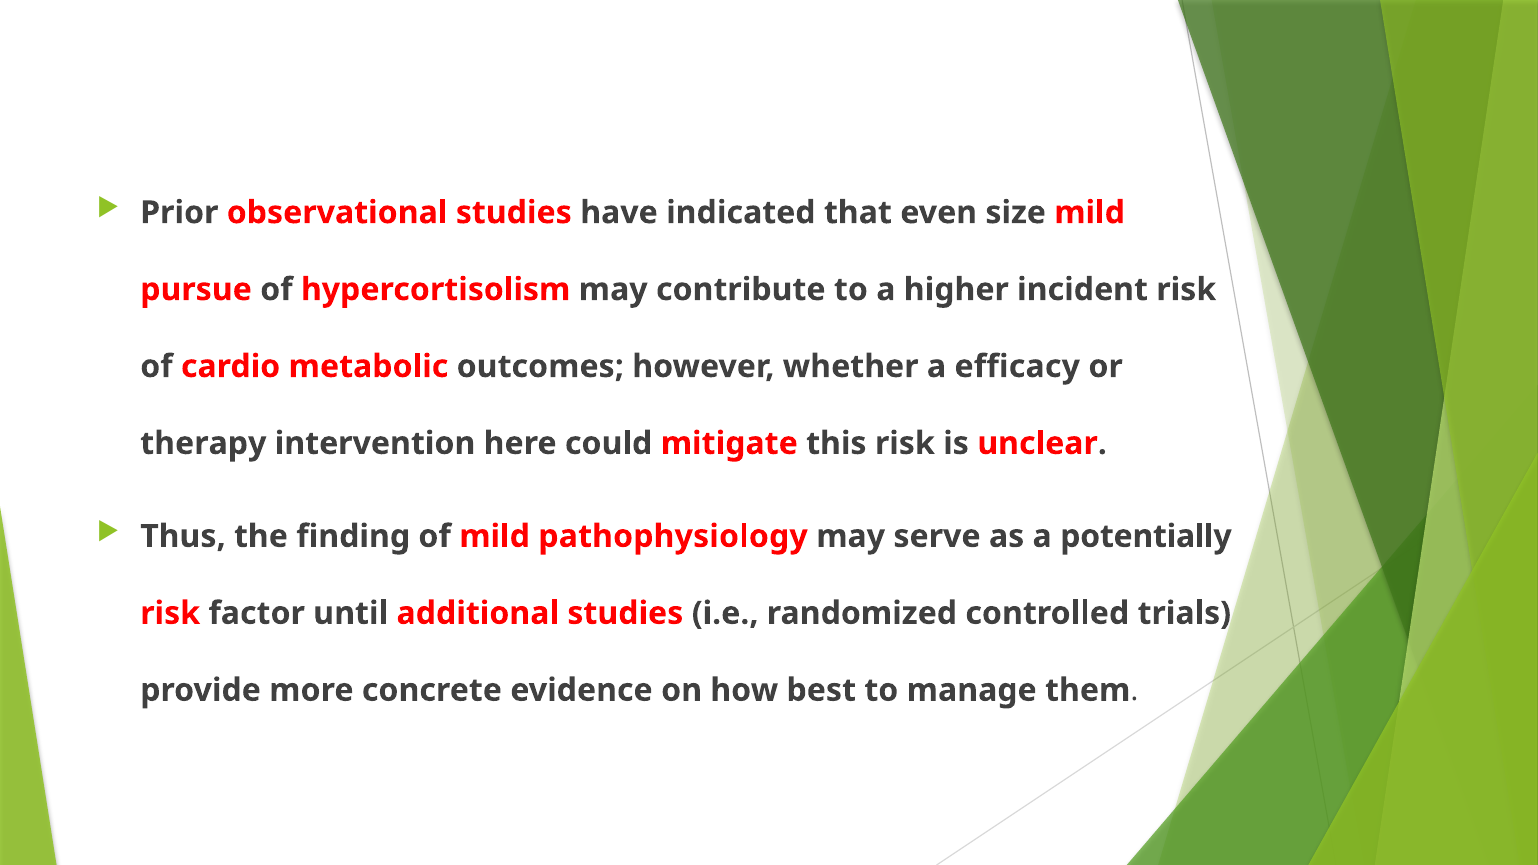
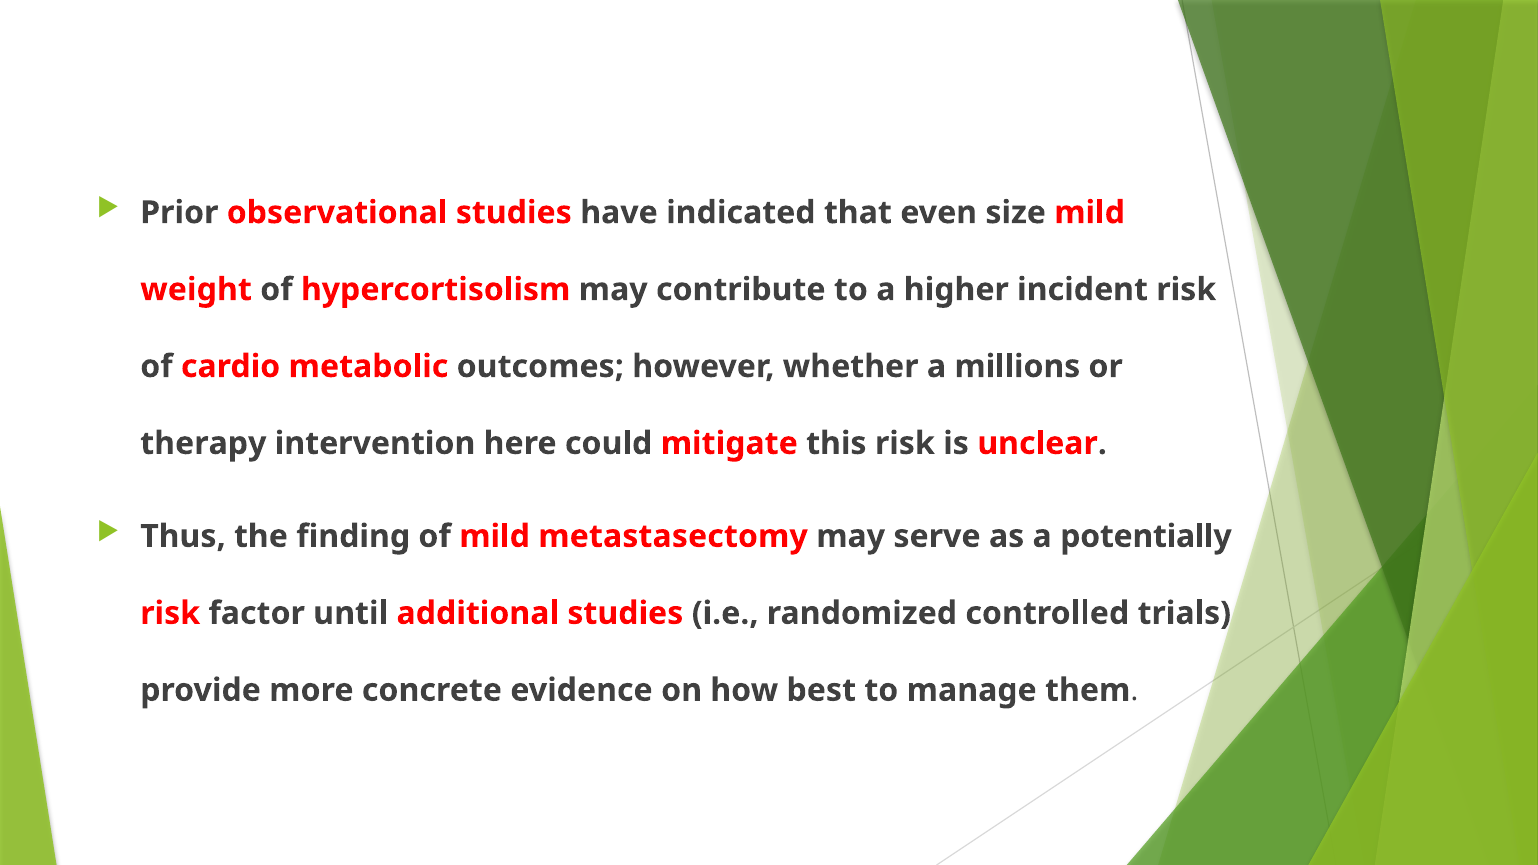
pursue: pursue -> weight
efficacy: efficacy -> millions
pathophysiology: pathophysiology -> metastasectomy
